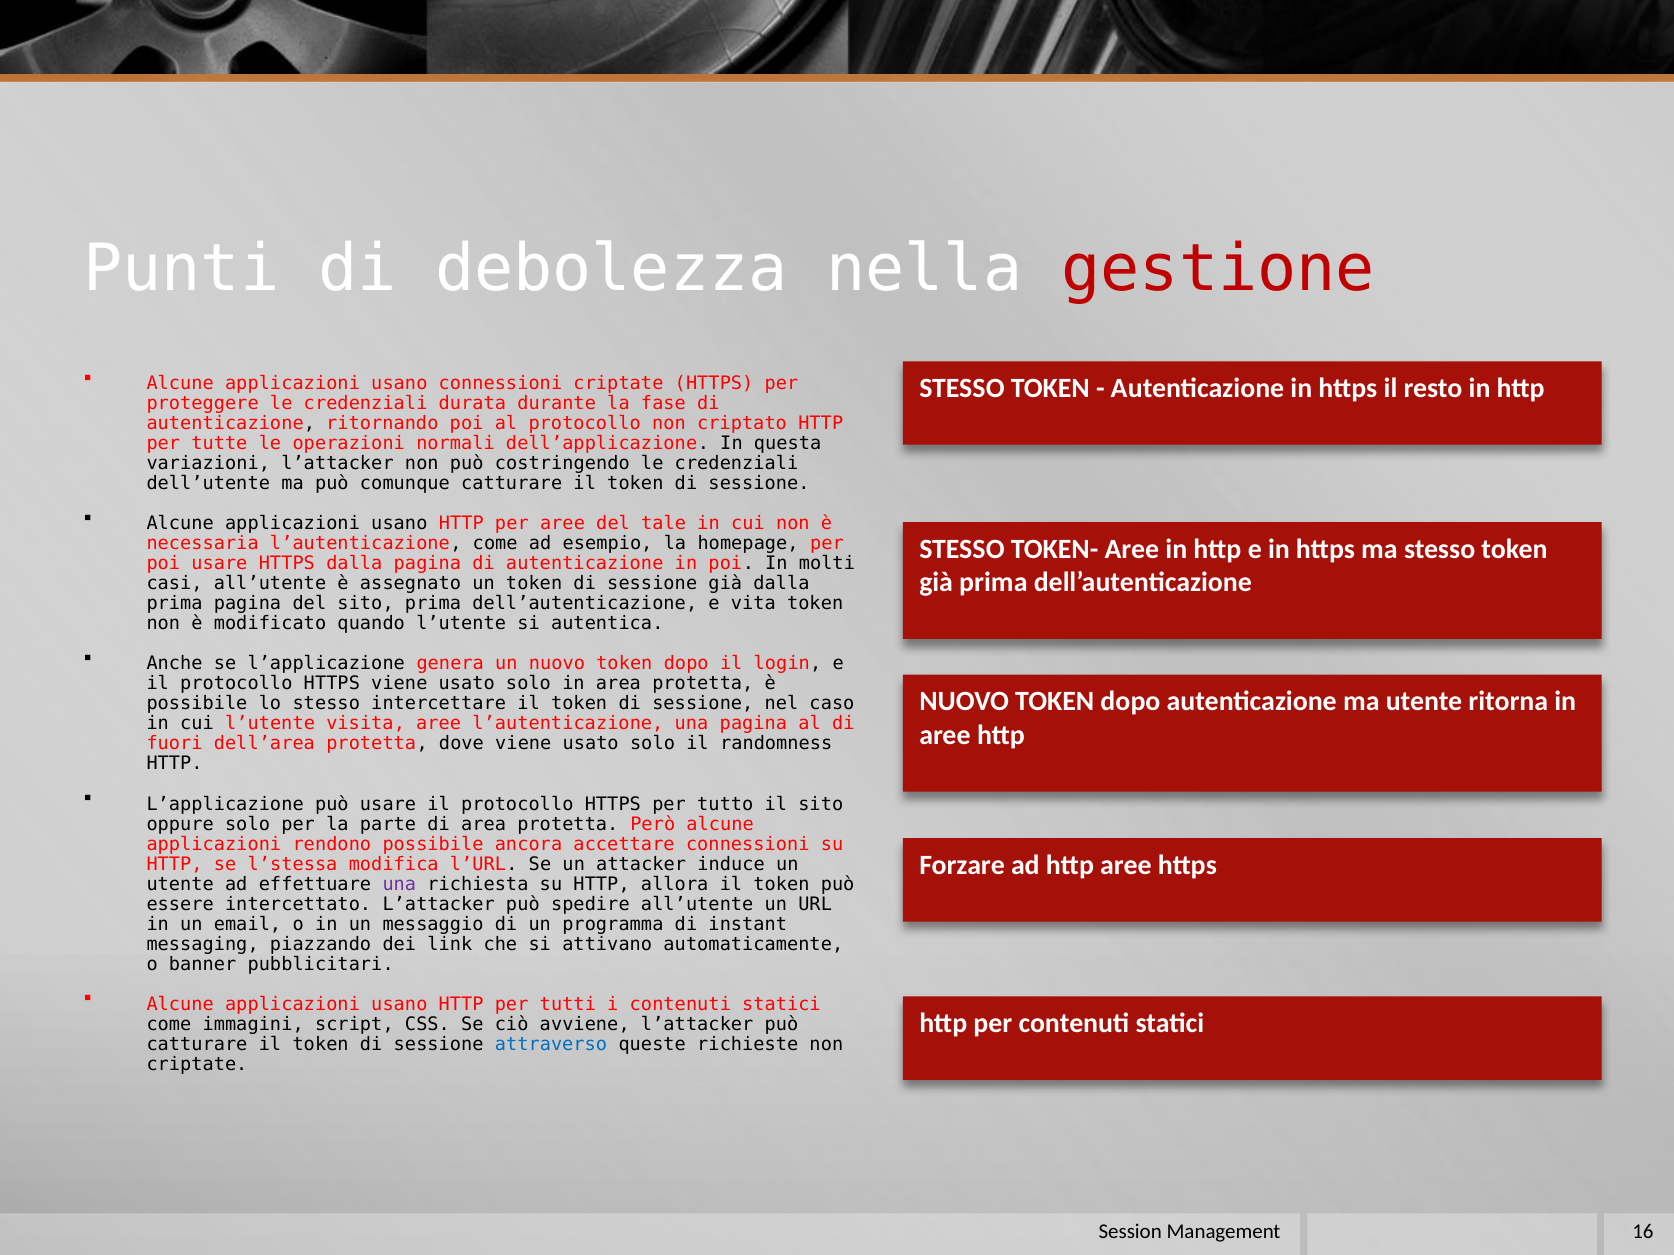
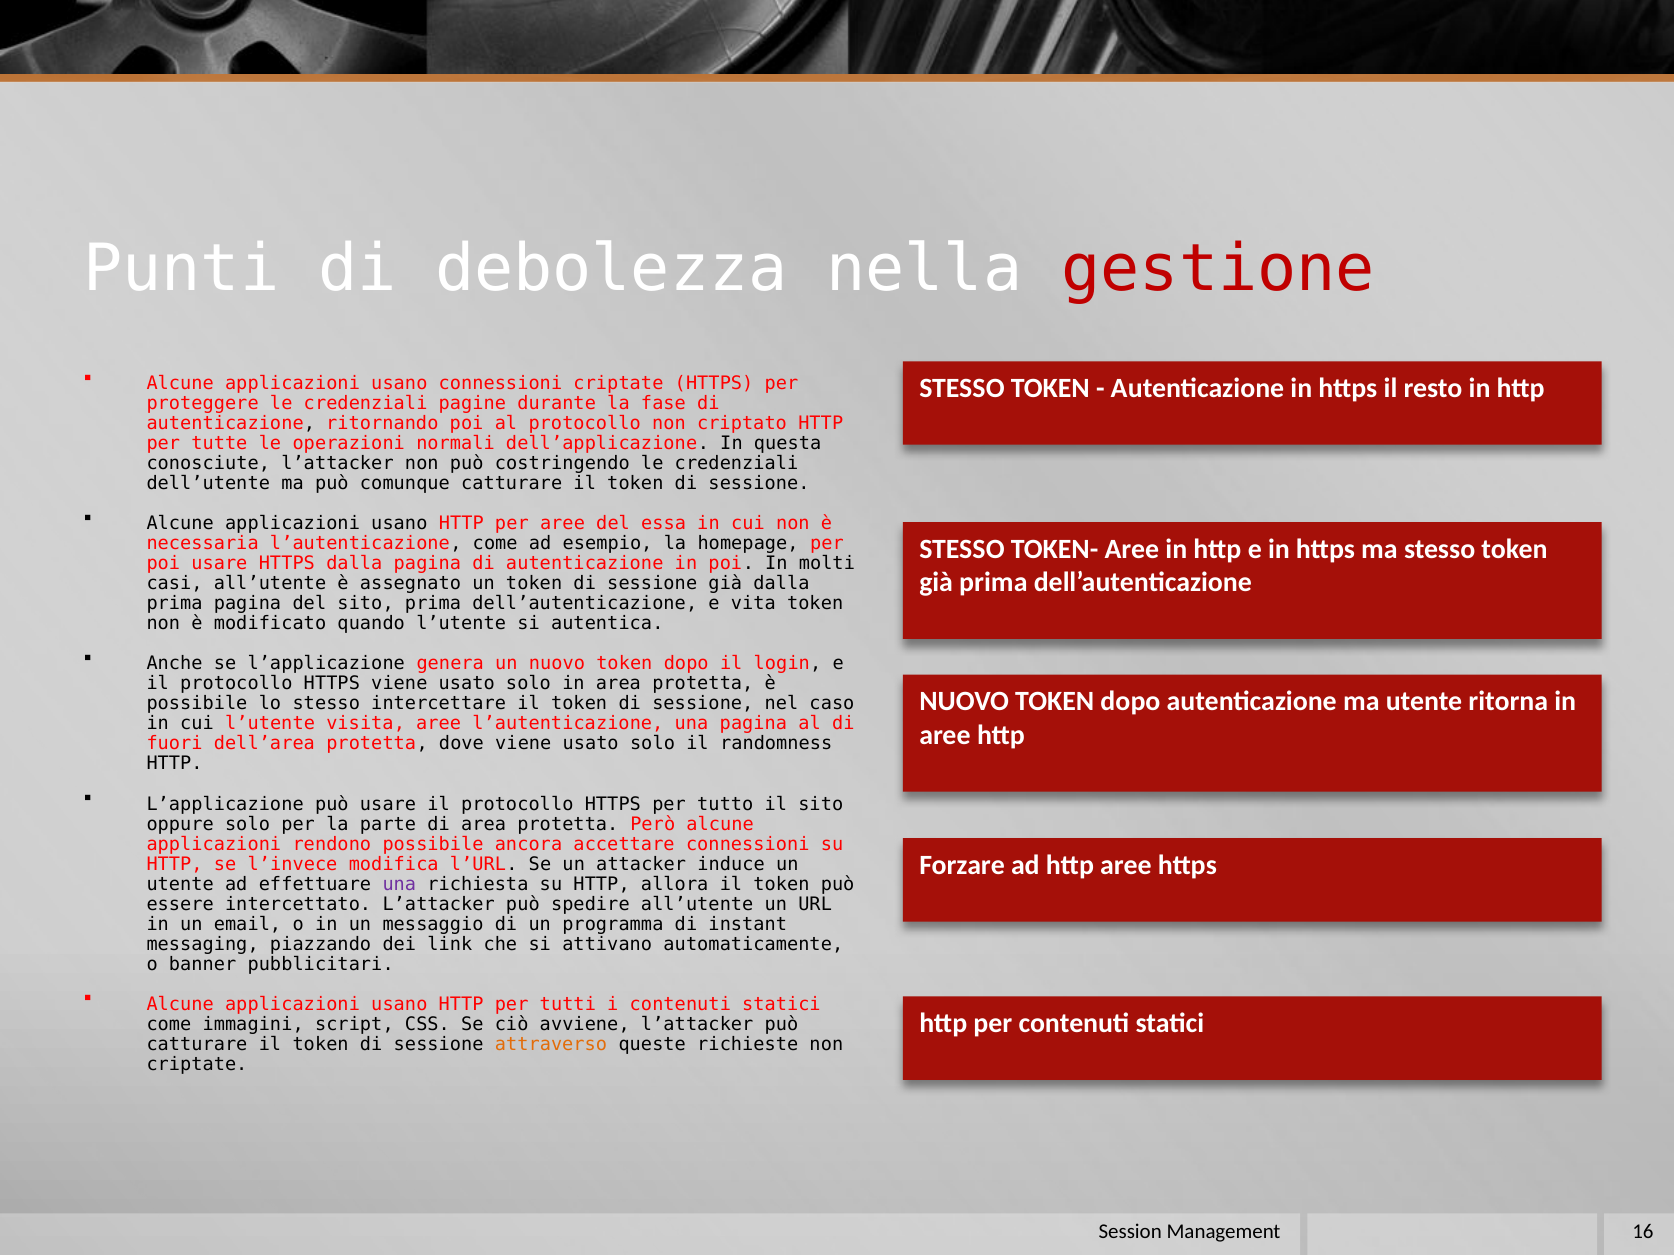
durata: durata -> pagine
variazioni: variazioni -> conosciute
tale: tale -> essa
l’stessa: l’stessa -> l’invece
attraverso colour: blue -> orange
